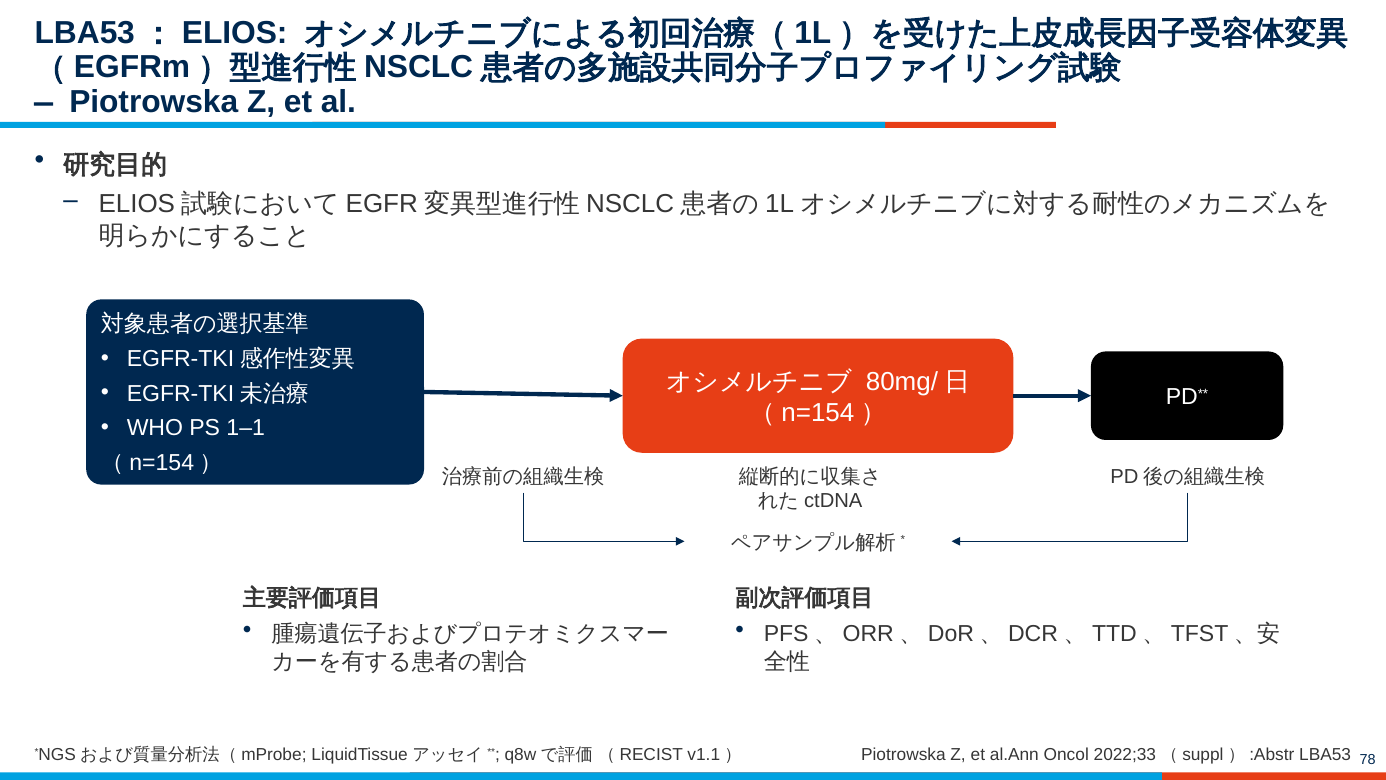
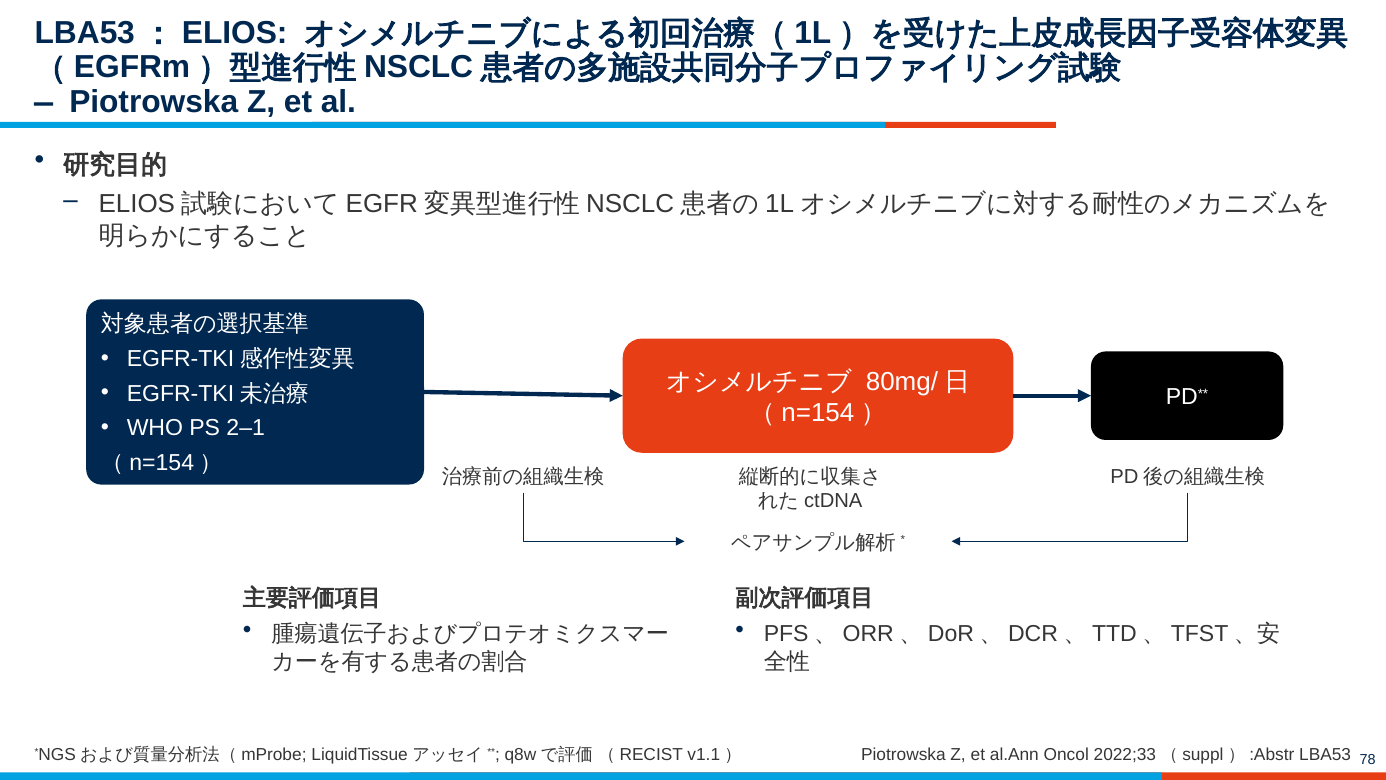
1–1: 1–1 -> 2–1
